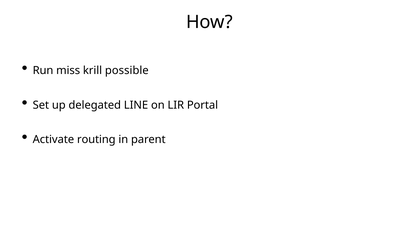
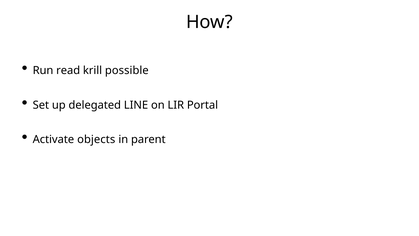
miss: miss -> read
routing: routing -> objects
